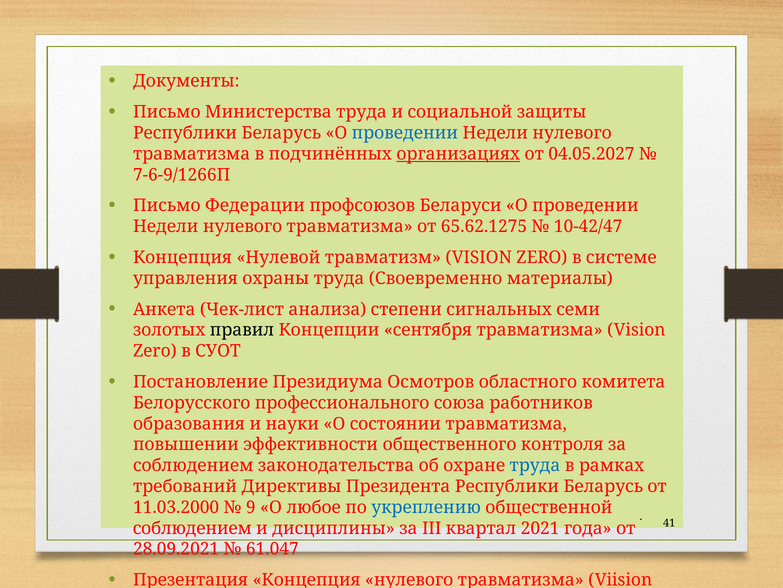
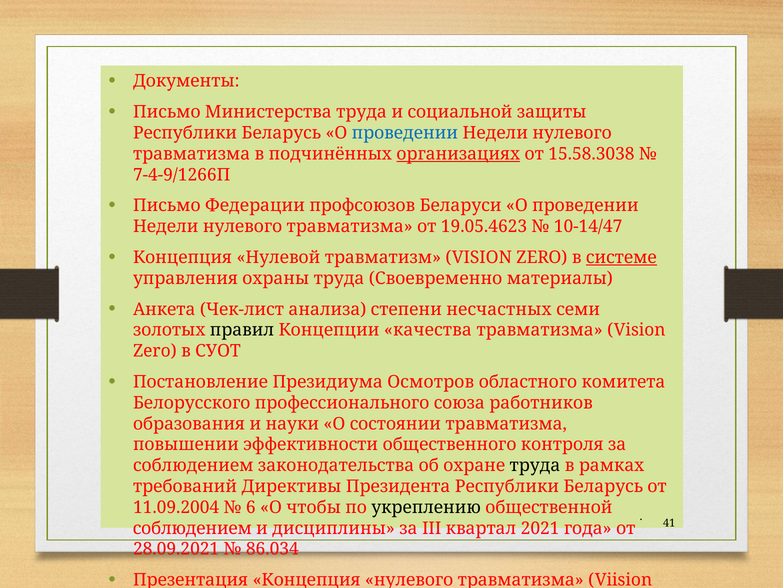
04.05.2027: 04.05.2027 -> 15.58.3038
7-6-9/1266П: 7-6-9/1266П -> 7-4-9/1266П
65.62.1275: 65.62.1275 -> 19.05.4623
10-42/47: 10-42/47 -> 10-14/47
системе underline: none -> present
сигнальных: сигнальных -> несчастных
сентября: сентября -> качества
труда at (535, 465) colour: blue -> black
11.03.2000: 11.03.2000 -> 11.09.2004
9: 9 -> 6
любое: любое -> чтобы
укреплению colour: blue -> black
61.047: 61.047 -> 86.034
